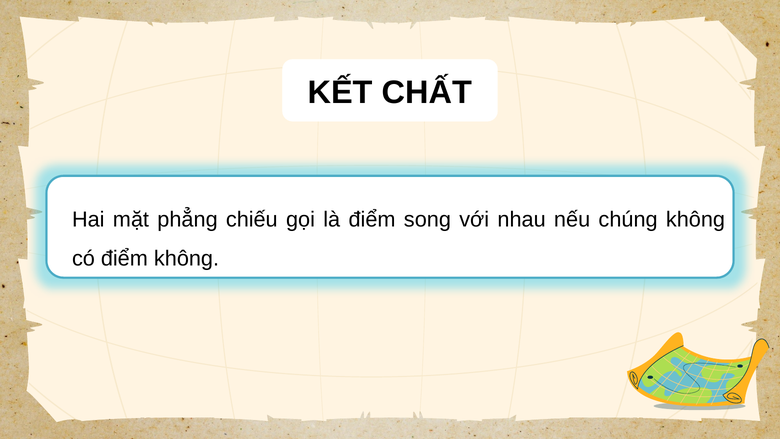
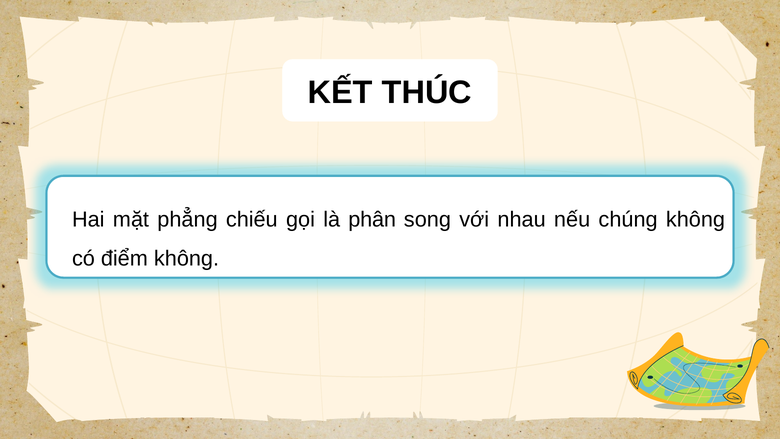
CHẤT: CHẤT -> THÚC
là điểm: điểm -> phân
